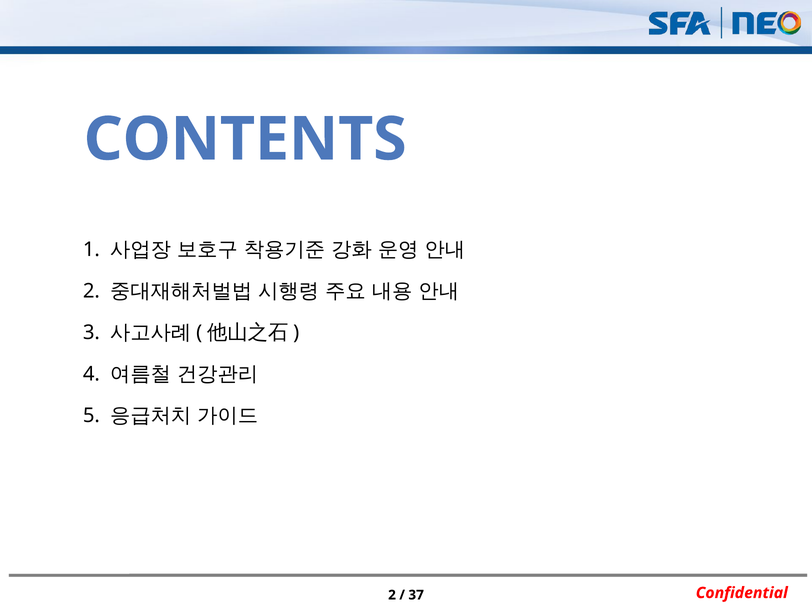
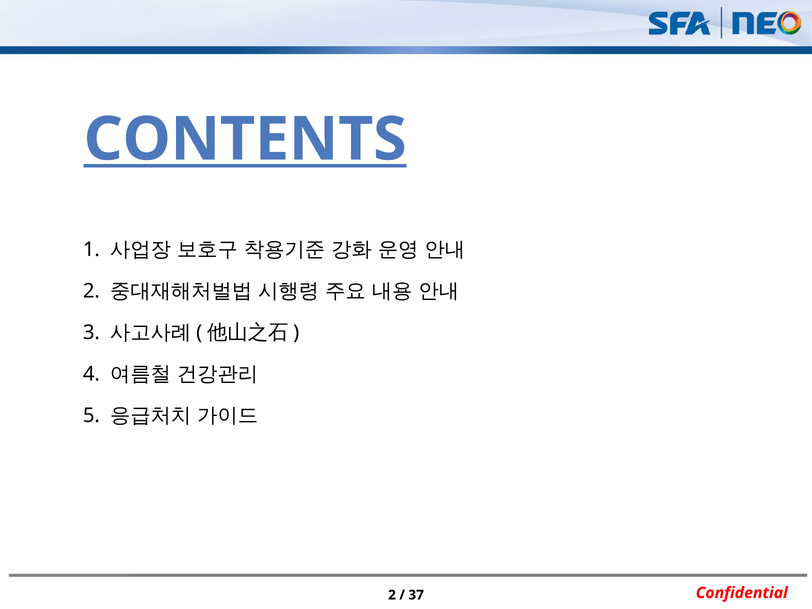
CONTENTS underline: none -> present
